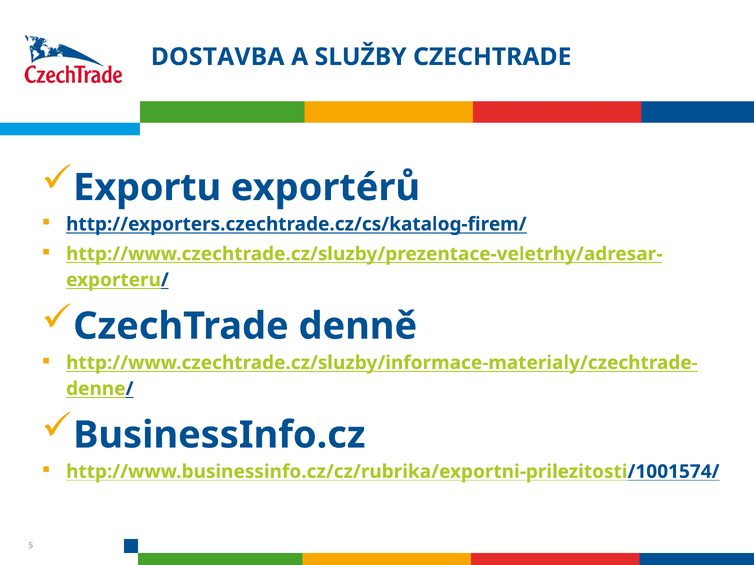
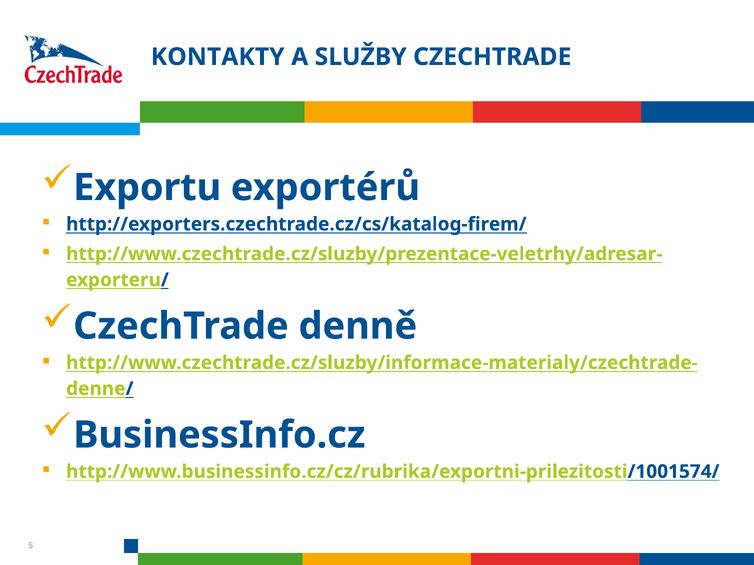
DOSTAVBA: DOSTAVBA -> KONTAKTY
